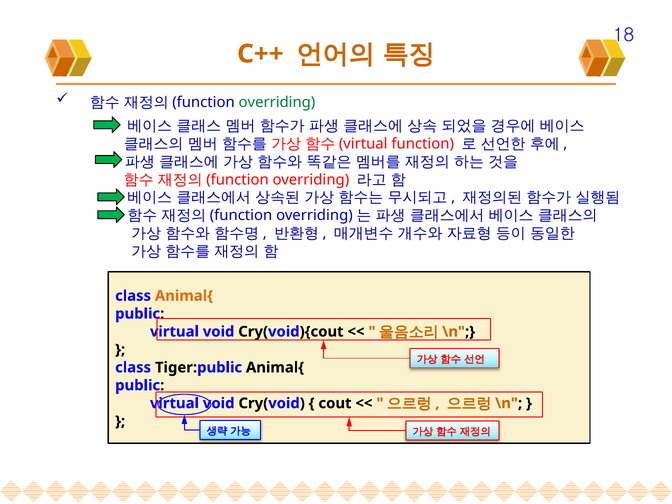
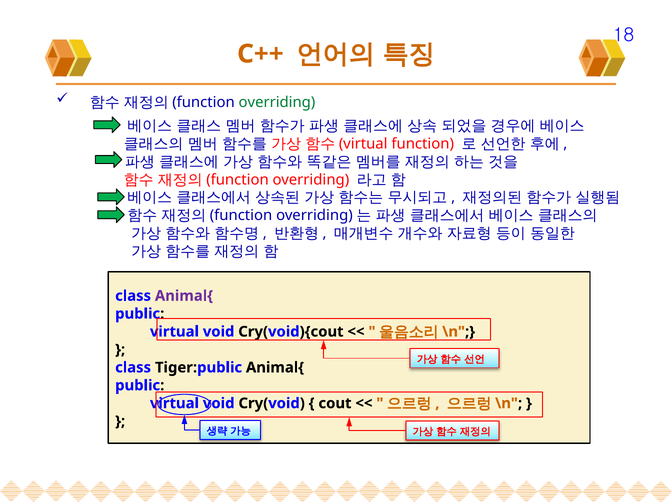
Animal{ at (184, 296) colour: orange -> purple
